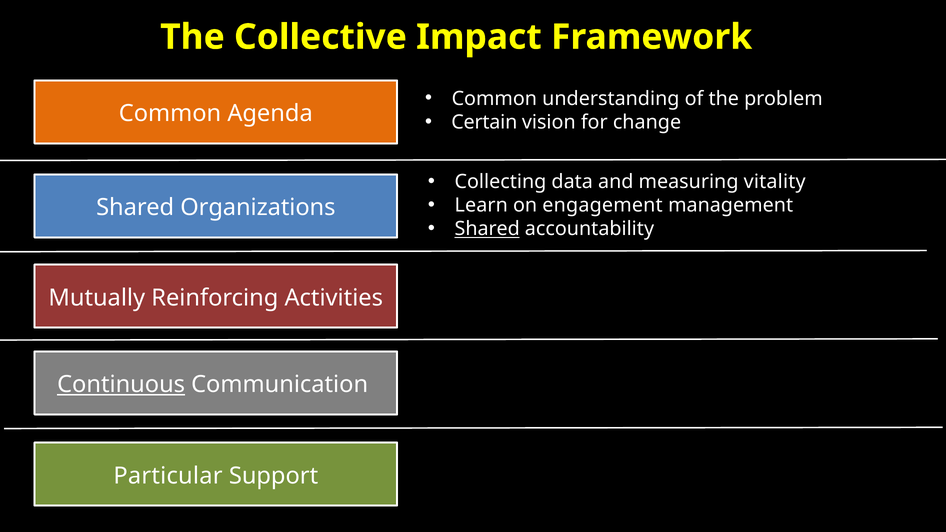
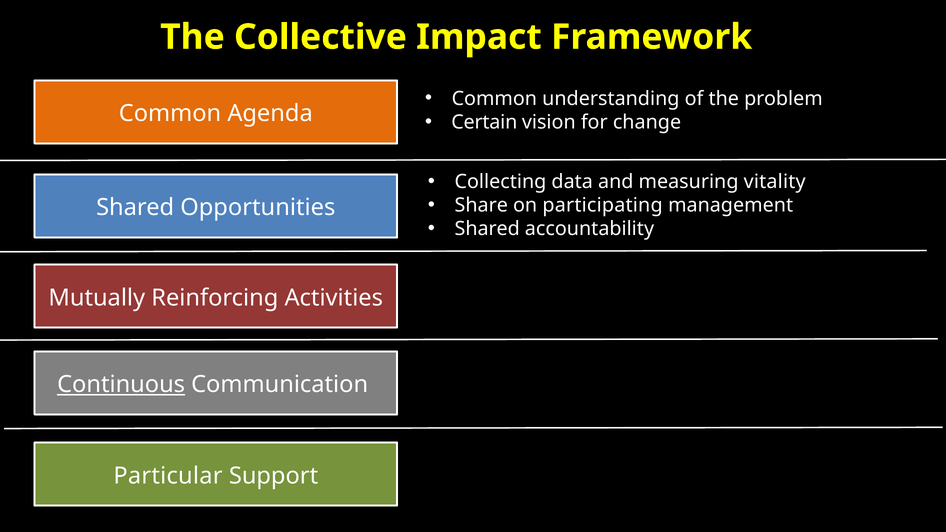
Learn: Learn -> Share
engagement: engagement -> participating
Organizations: Organizations -> Opportunities
Shared at (487, 229) underline: present -> none
